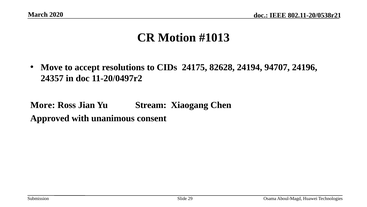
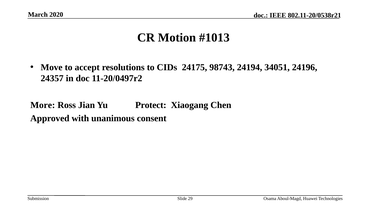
82628: 82628 -> 98743
94707: 94707 -> 34051
Stream: Stream -> Protect
